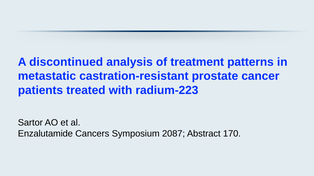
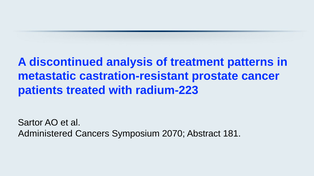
Enzalutamide: Enzalutamide -> Administered
2087: 2087 -> 2070
170: 170 -> 181
